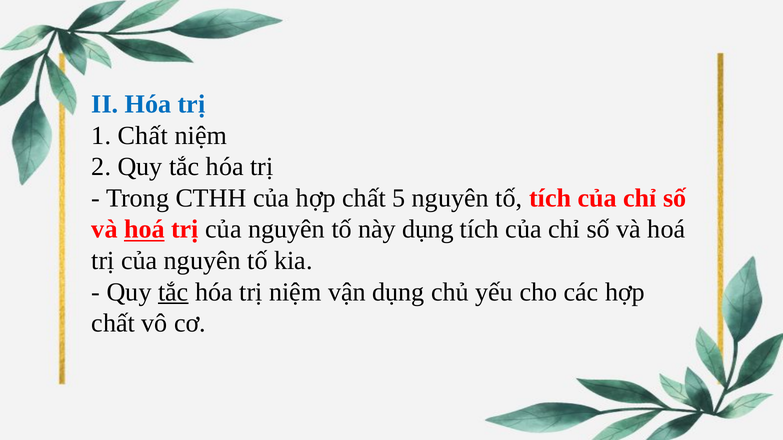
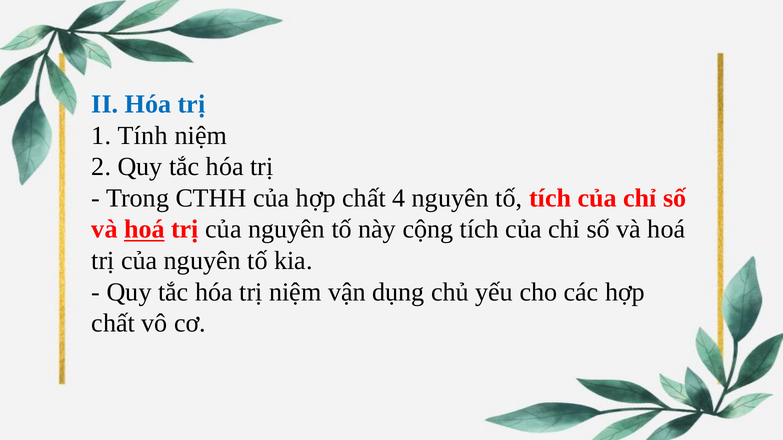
1 Chất: Chất -> Tính
5: 5 -> 4
này dụng: dụng -> cộng
tắc at (173, 292) underline: present -> none
